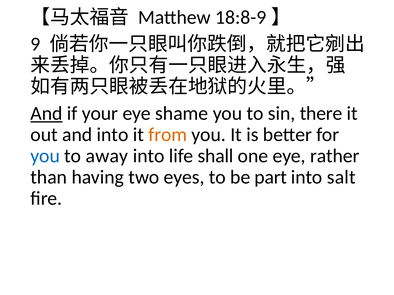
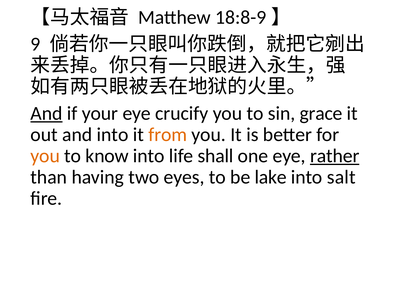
shame: shame -> crucify
there: there -> grace
you at (45, 156) colour: blue -> orange
away: away -> know
rather underline: none -> present
part: part -> lake
